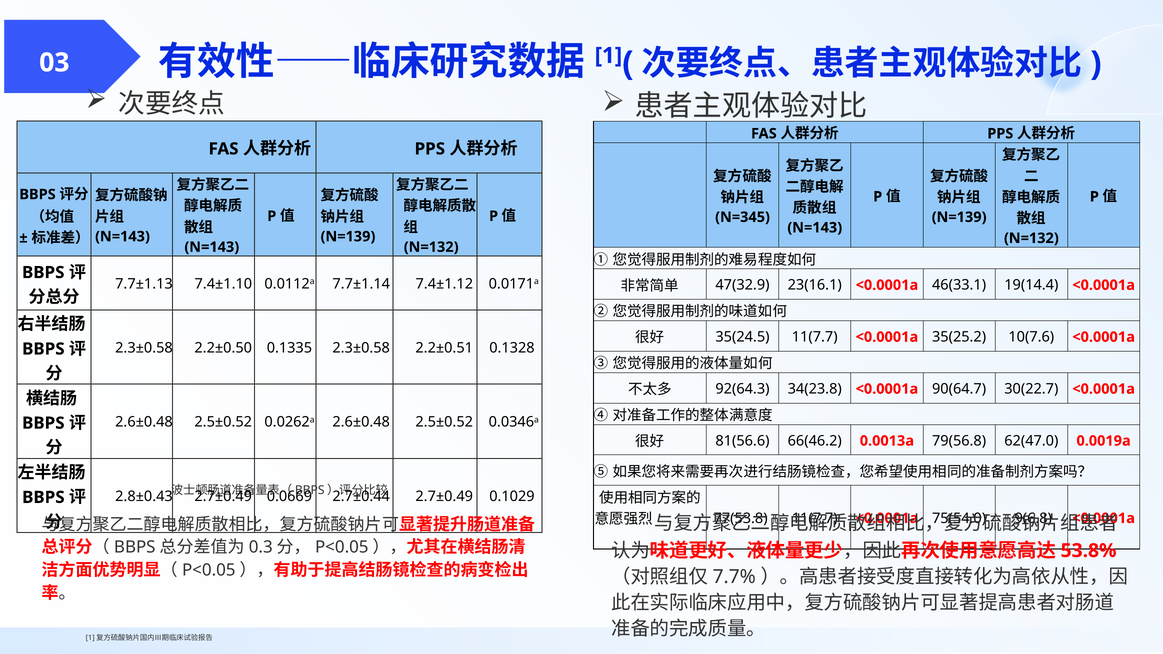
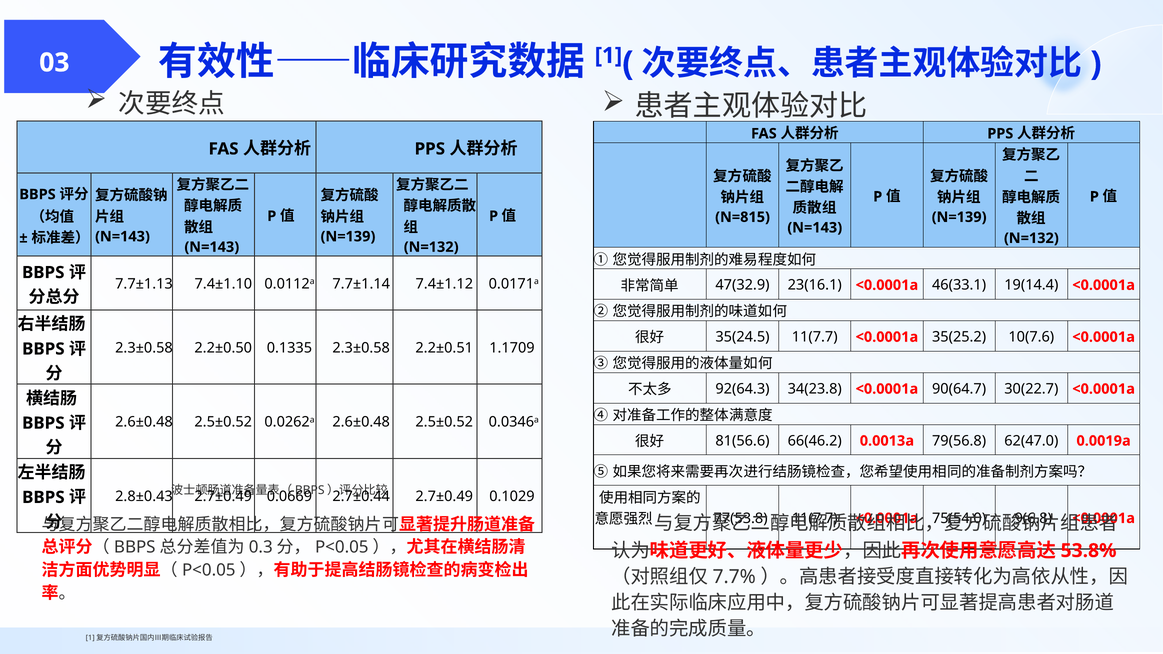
N=345: N=345 -> N=815
0.1328: 0.1328 -> 1.1709
